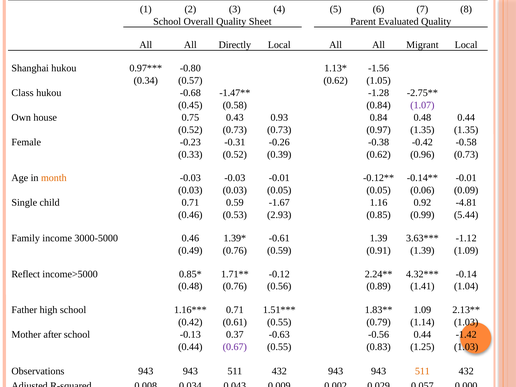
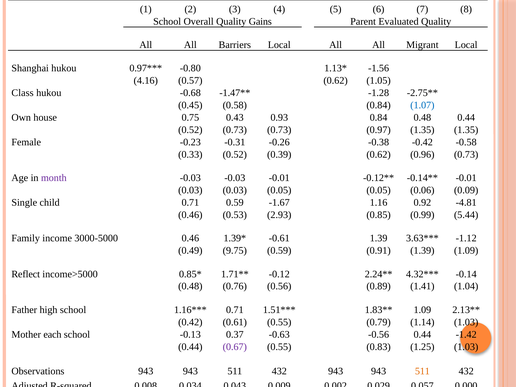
Sheet: Sheet -> Gains
Directly: Directly -> Barriers
0.34: 0.34 -> 4.16
1.07 colour: purple -> blue
month colour: orange -> purple
0.49 0.76: 0.76 -> 9.75
after: after -> each
